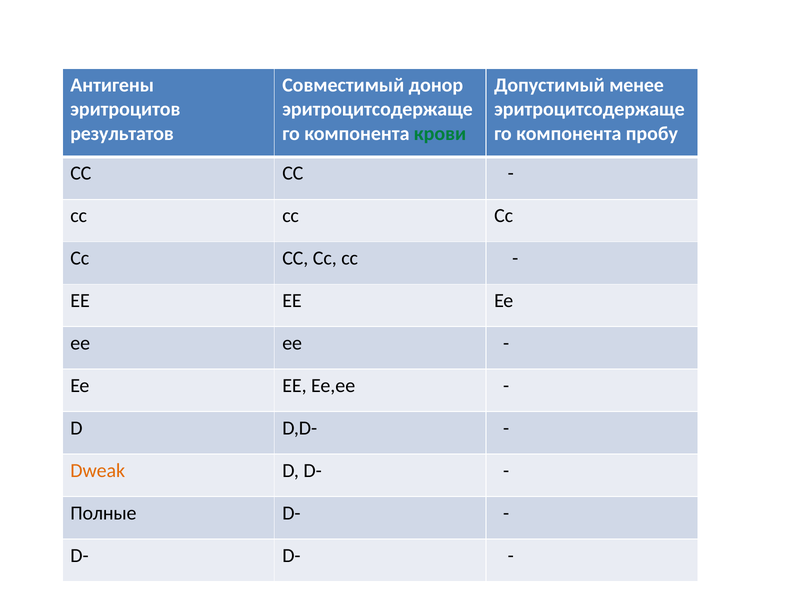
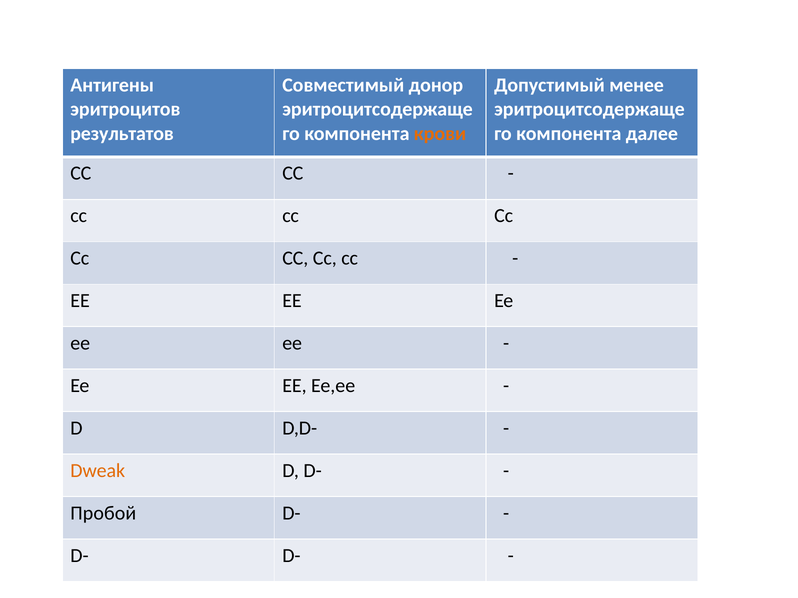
крови colour: green -> orange
пробу: пробу -> далее
Полные: Полные -> Пробой
